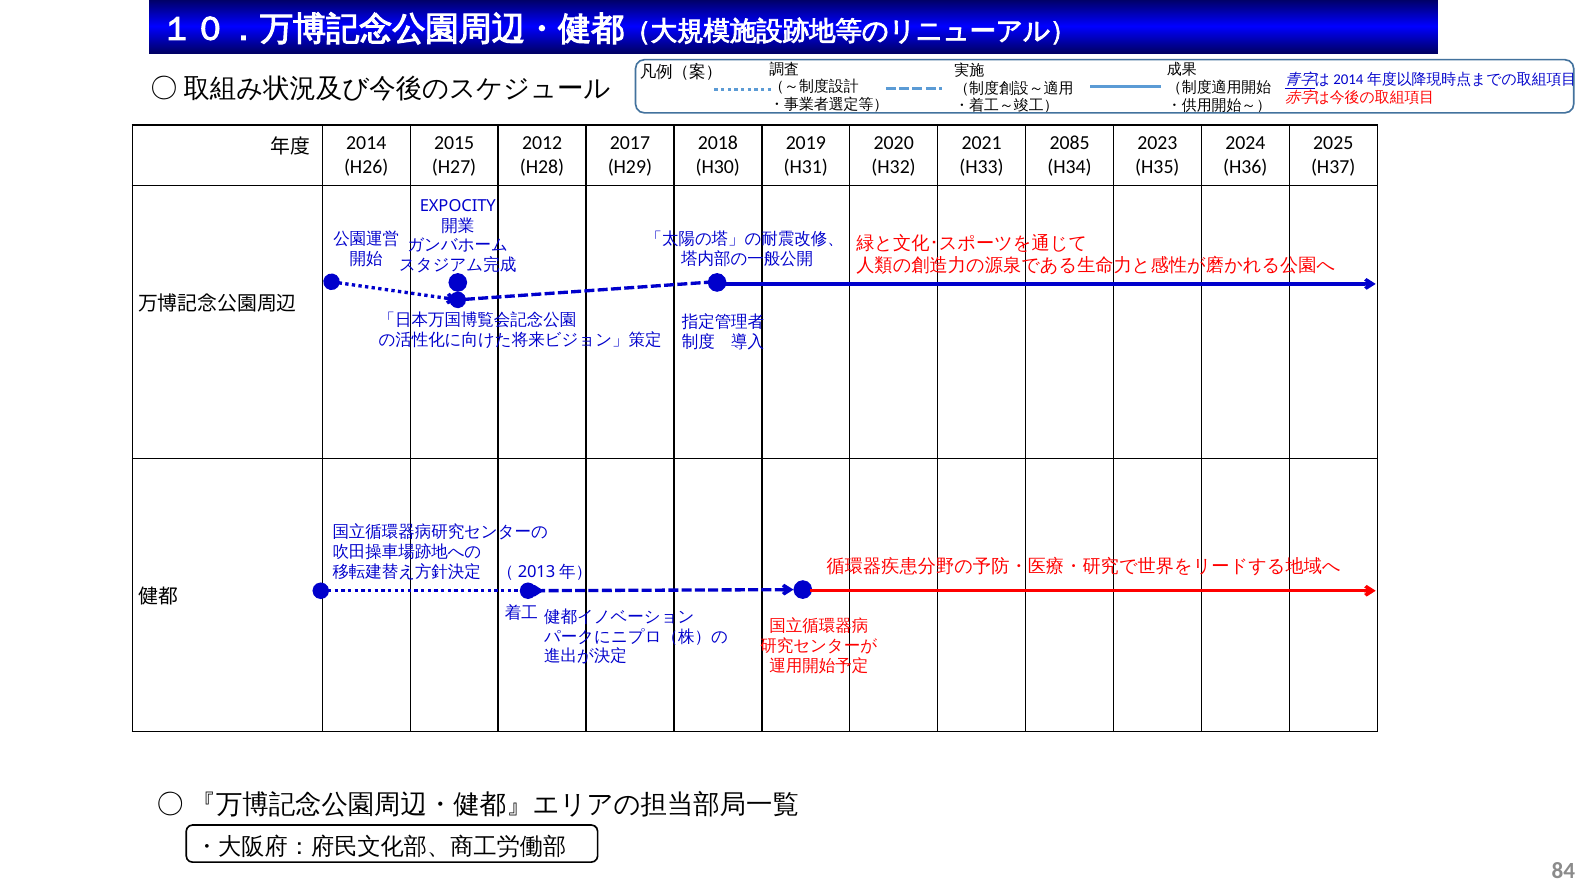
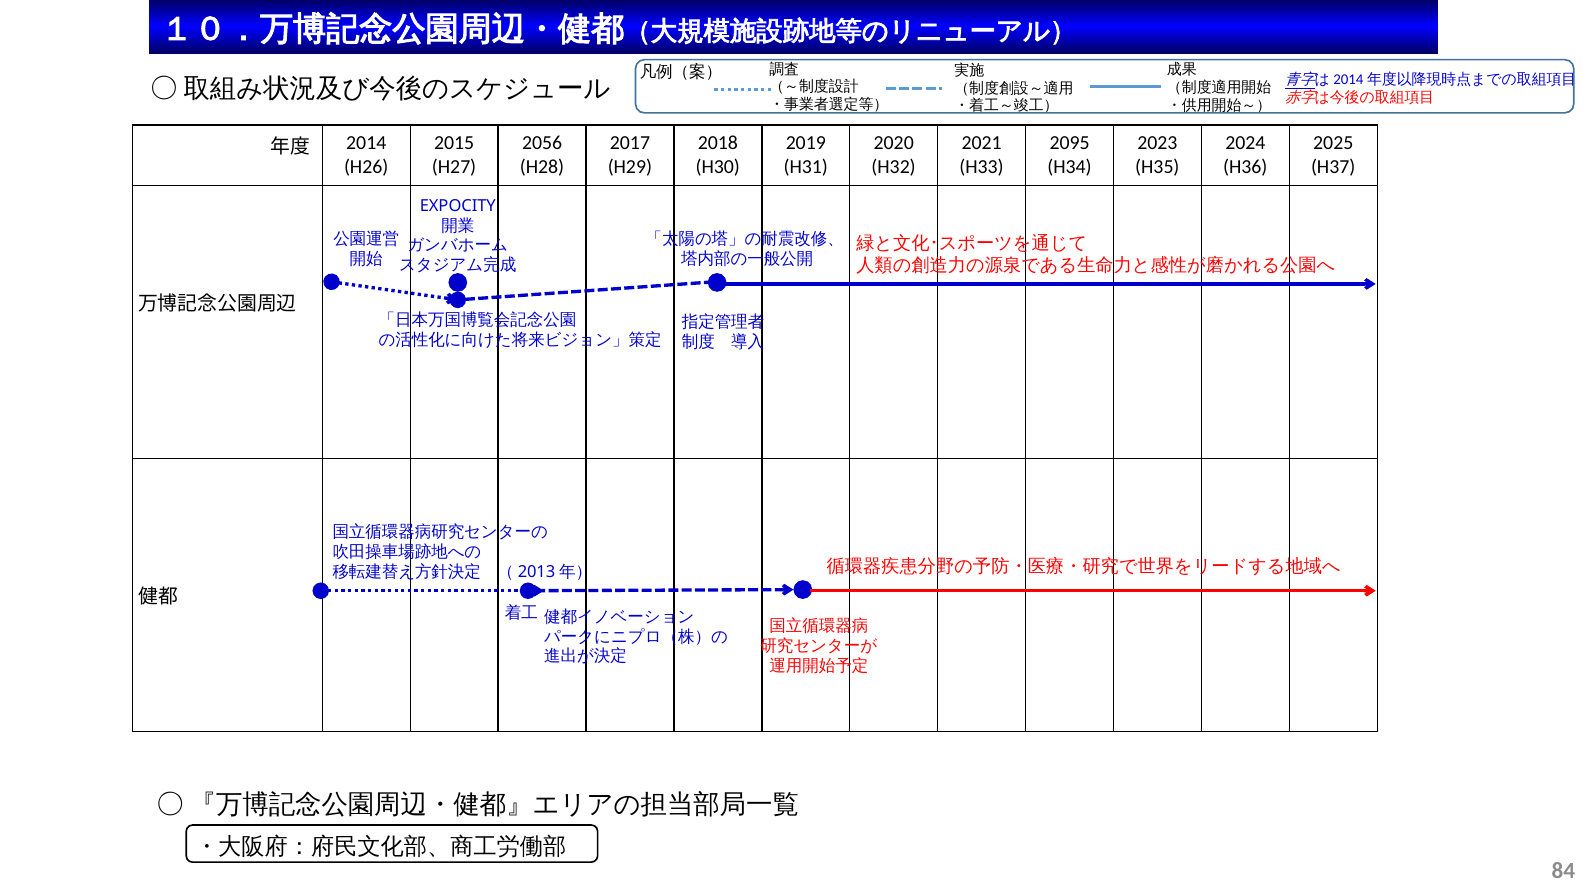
2012: 2012 -> 2056
2085: 2085 -> 2095
